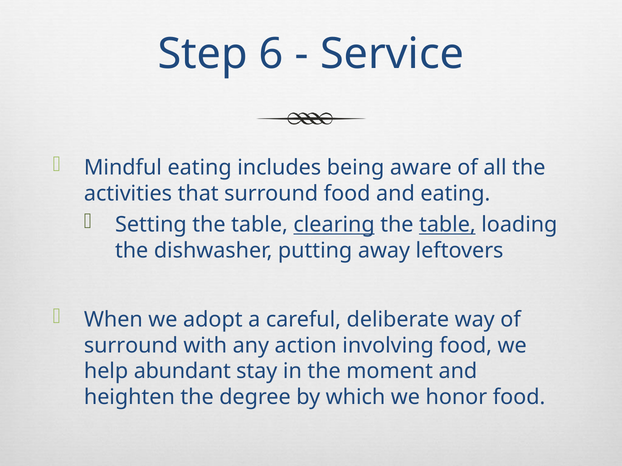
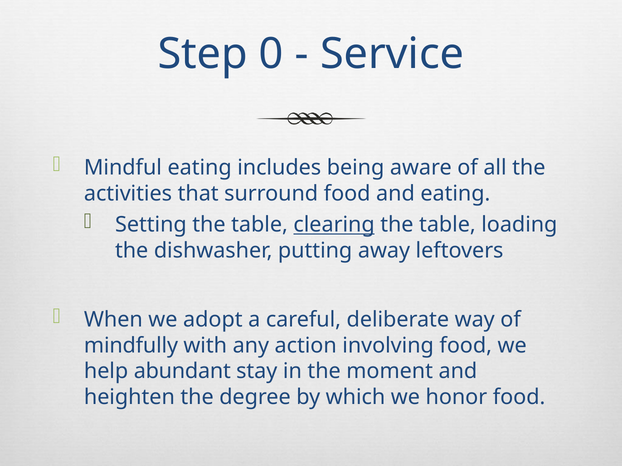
6: 6 -> 0
table at (447, 225) underline: present -> none
surround at (131, 346): surround -> mindfully
